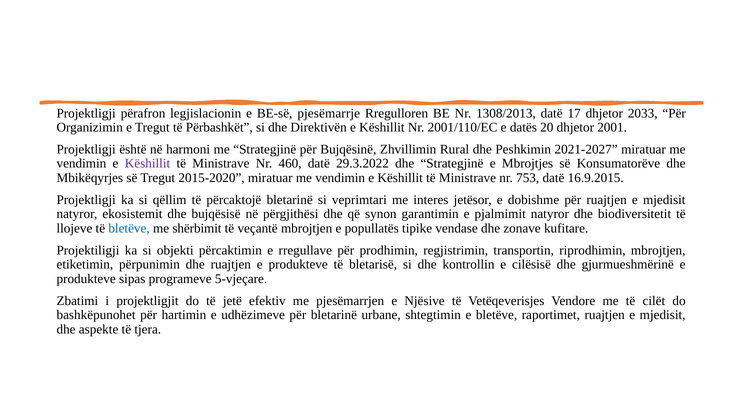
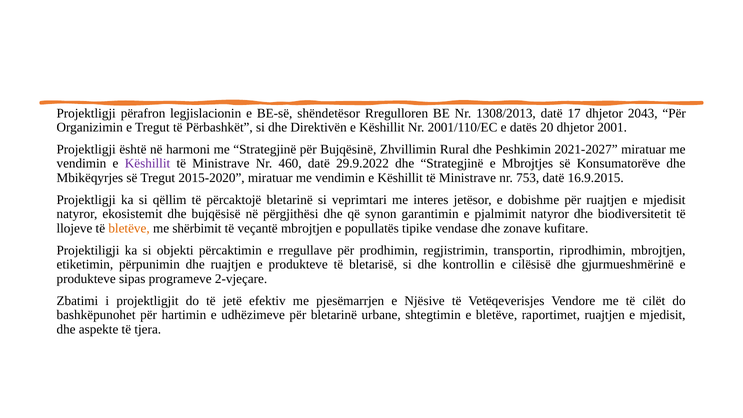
pjesëmarrje: pjesëmarrje -> shëndetësor
2033: 2033 -> 2043
29.3.2022: 29.3.2022 -> 29.9.2022
bletëve at (129, 228) colour: blue -> orange
5-vjeçare: 5-vjeçare -> 2-vjeçare
